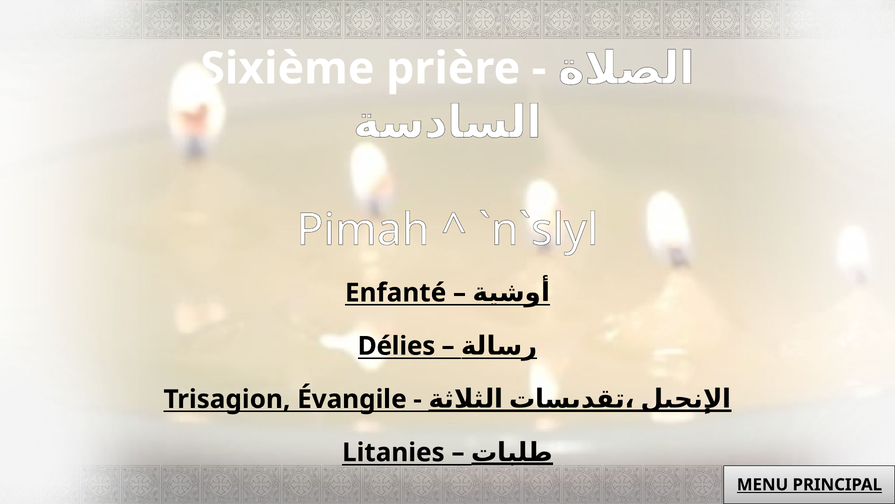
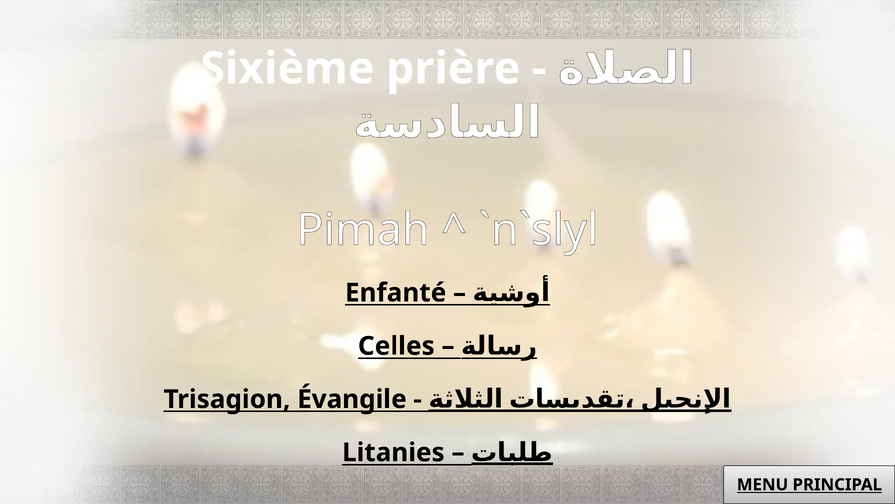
Délies: Délies -> Celles
